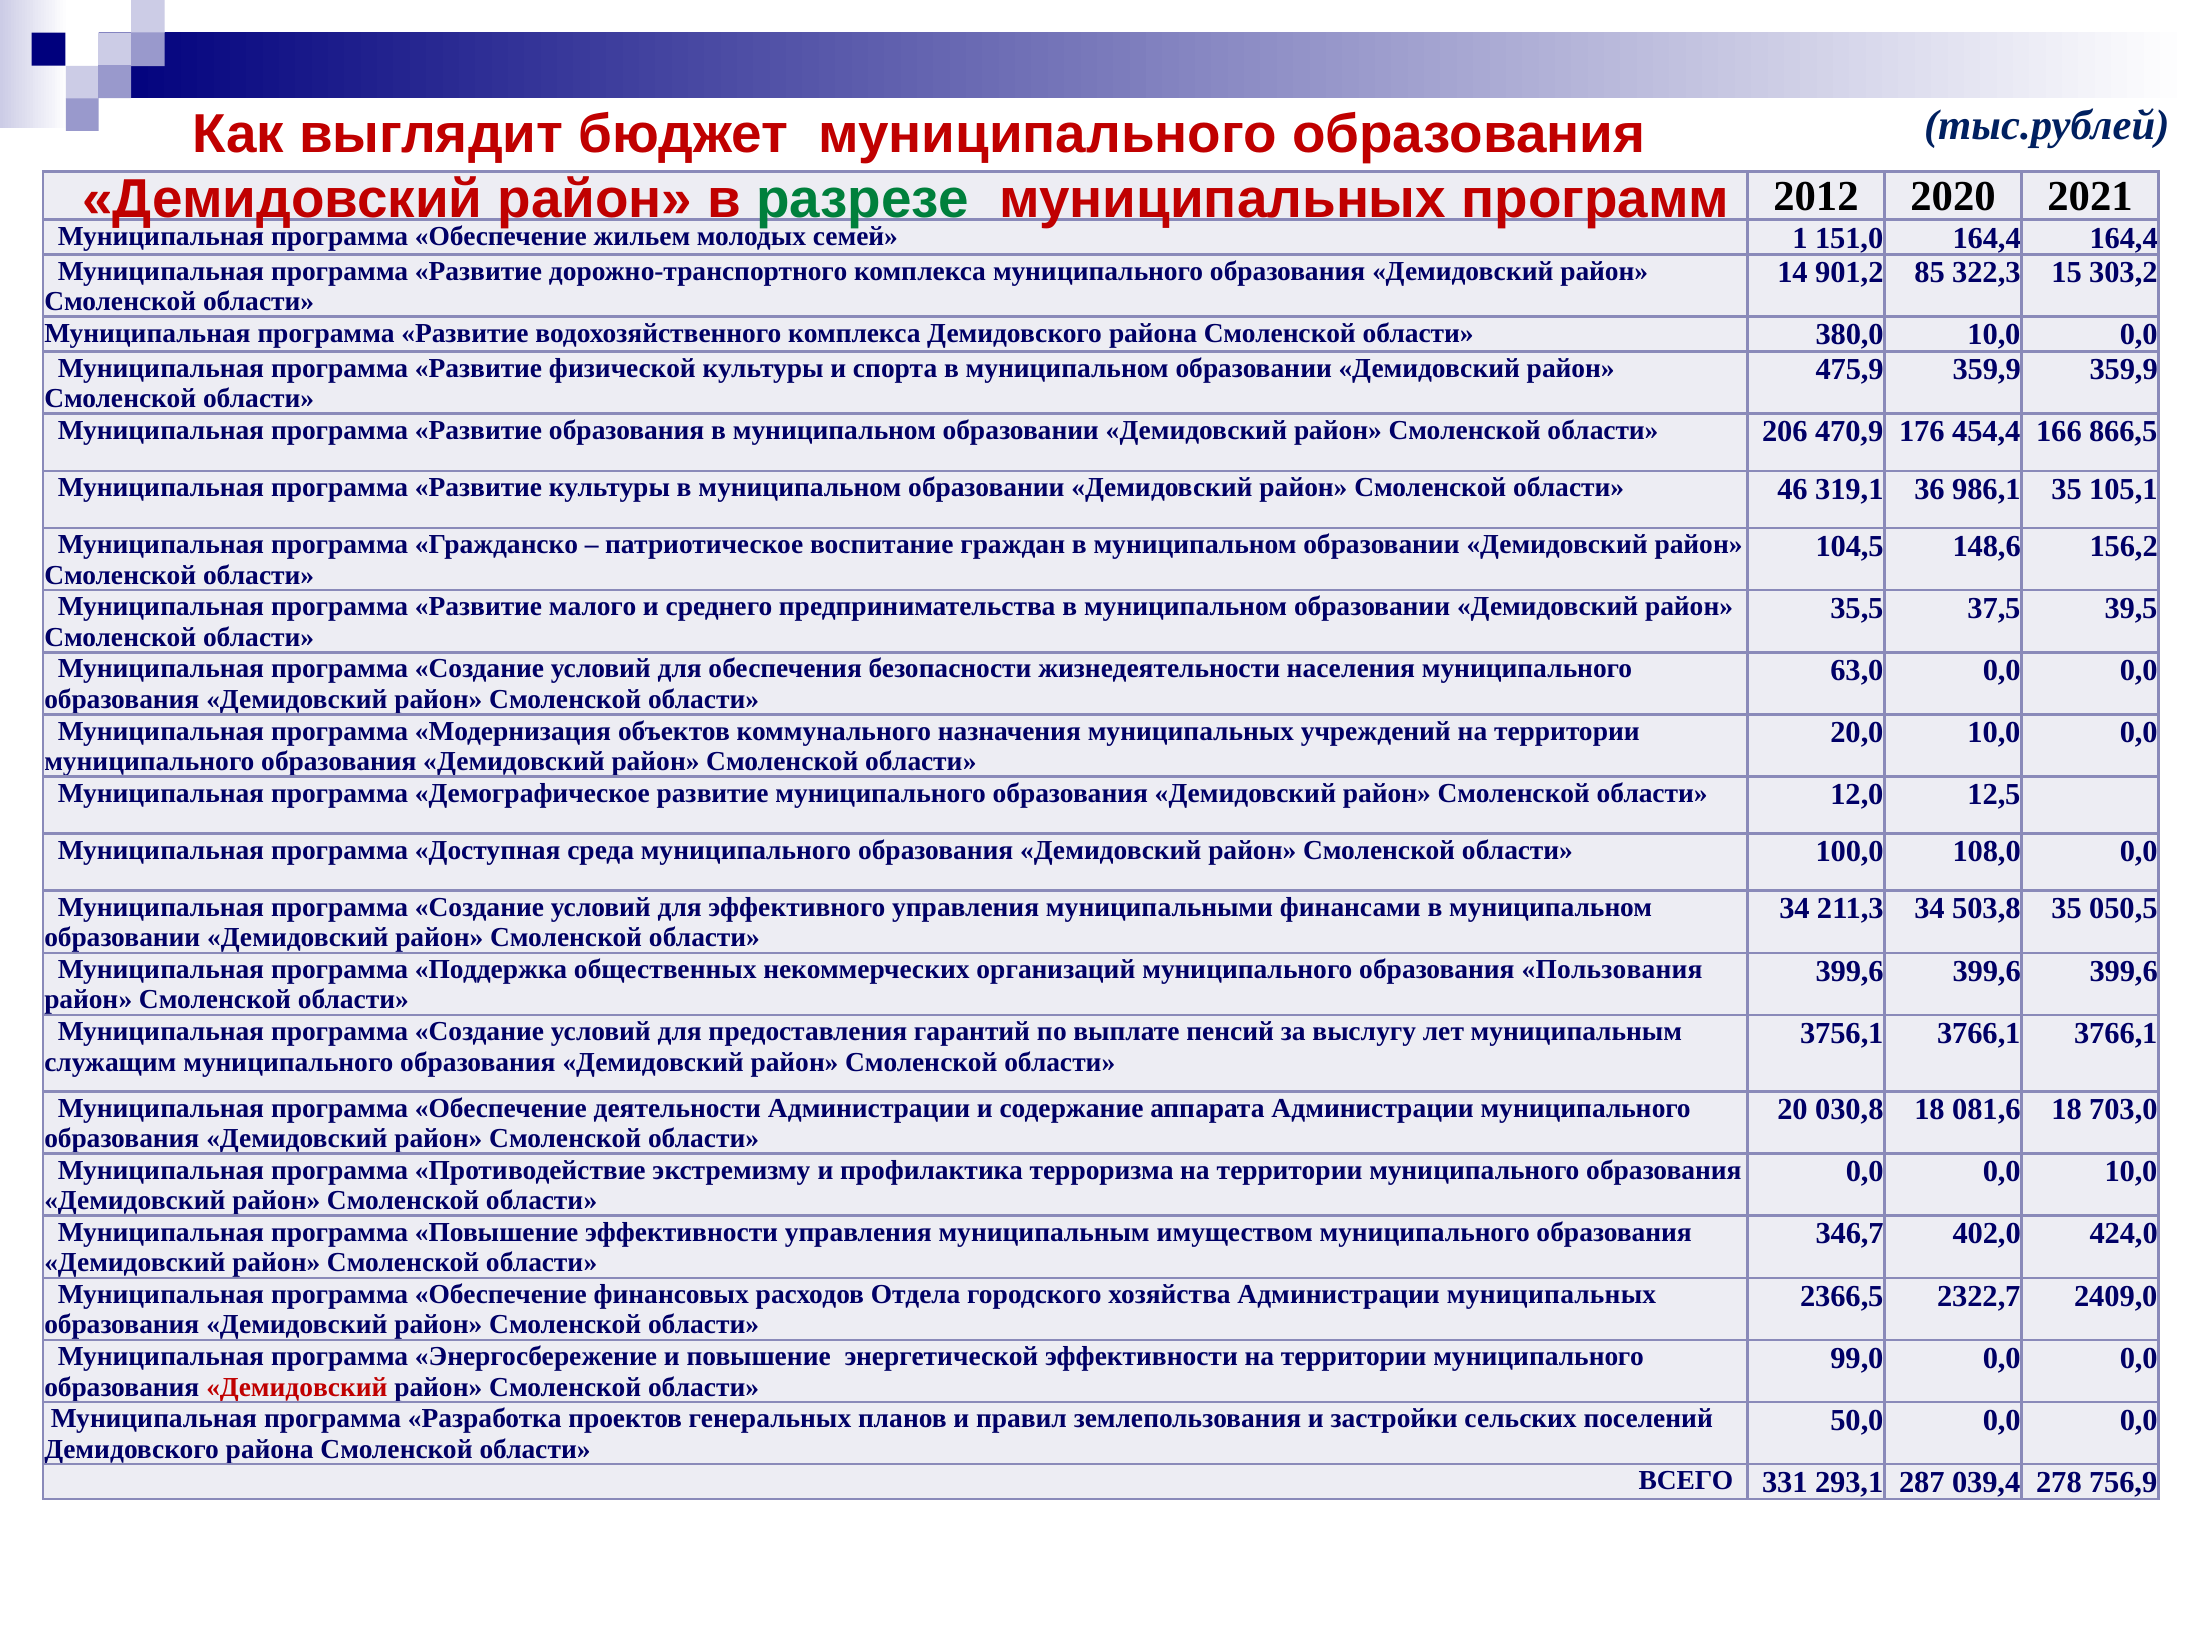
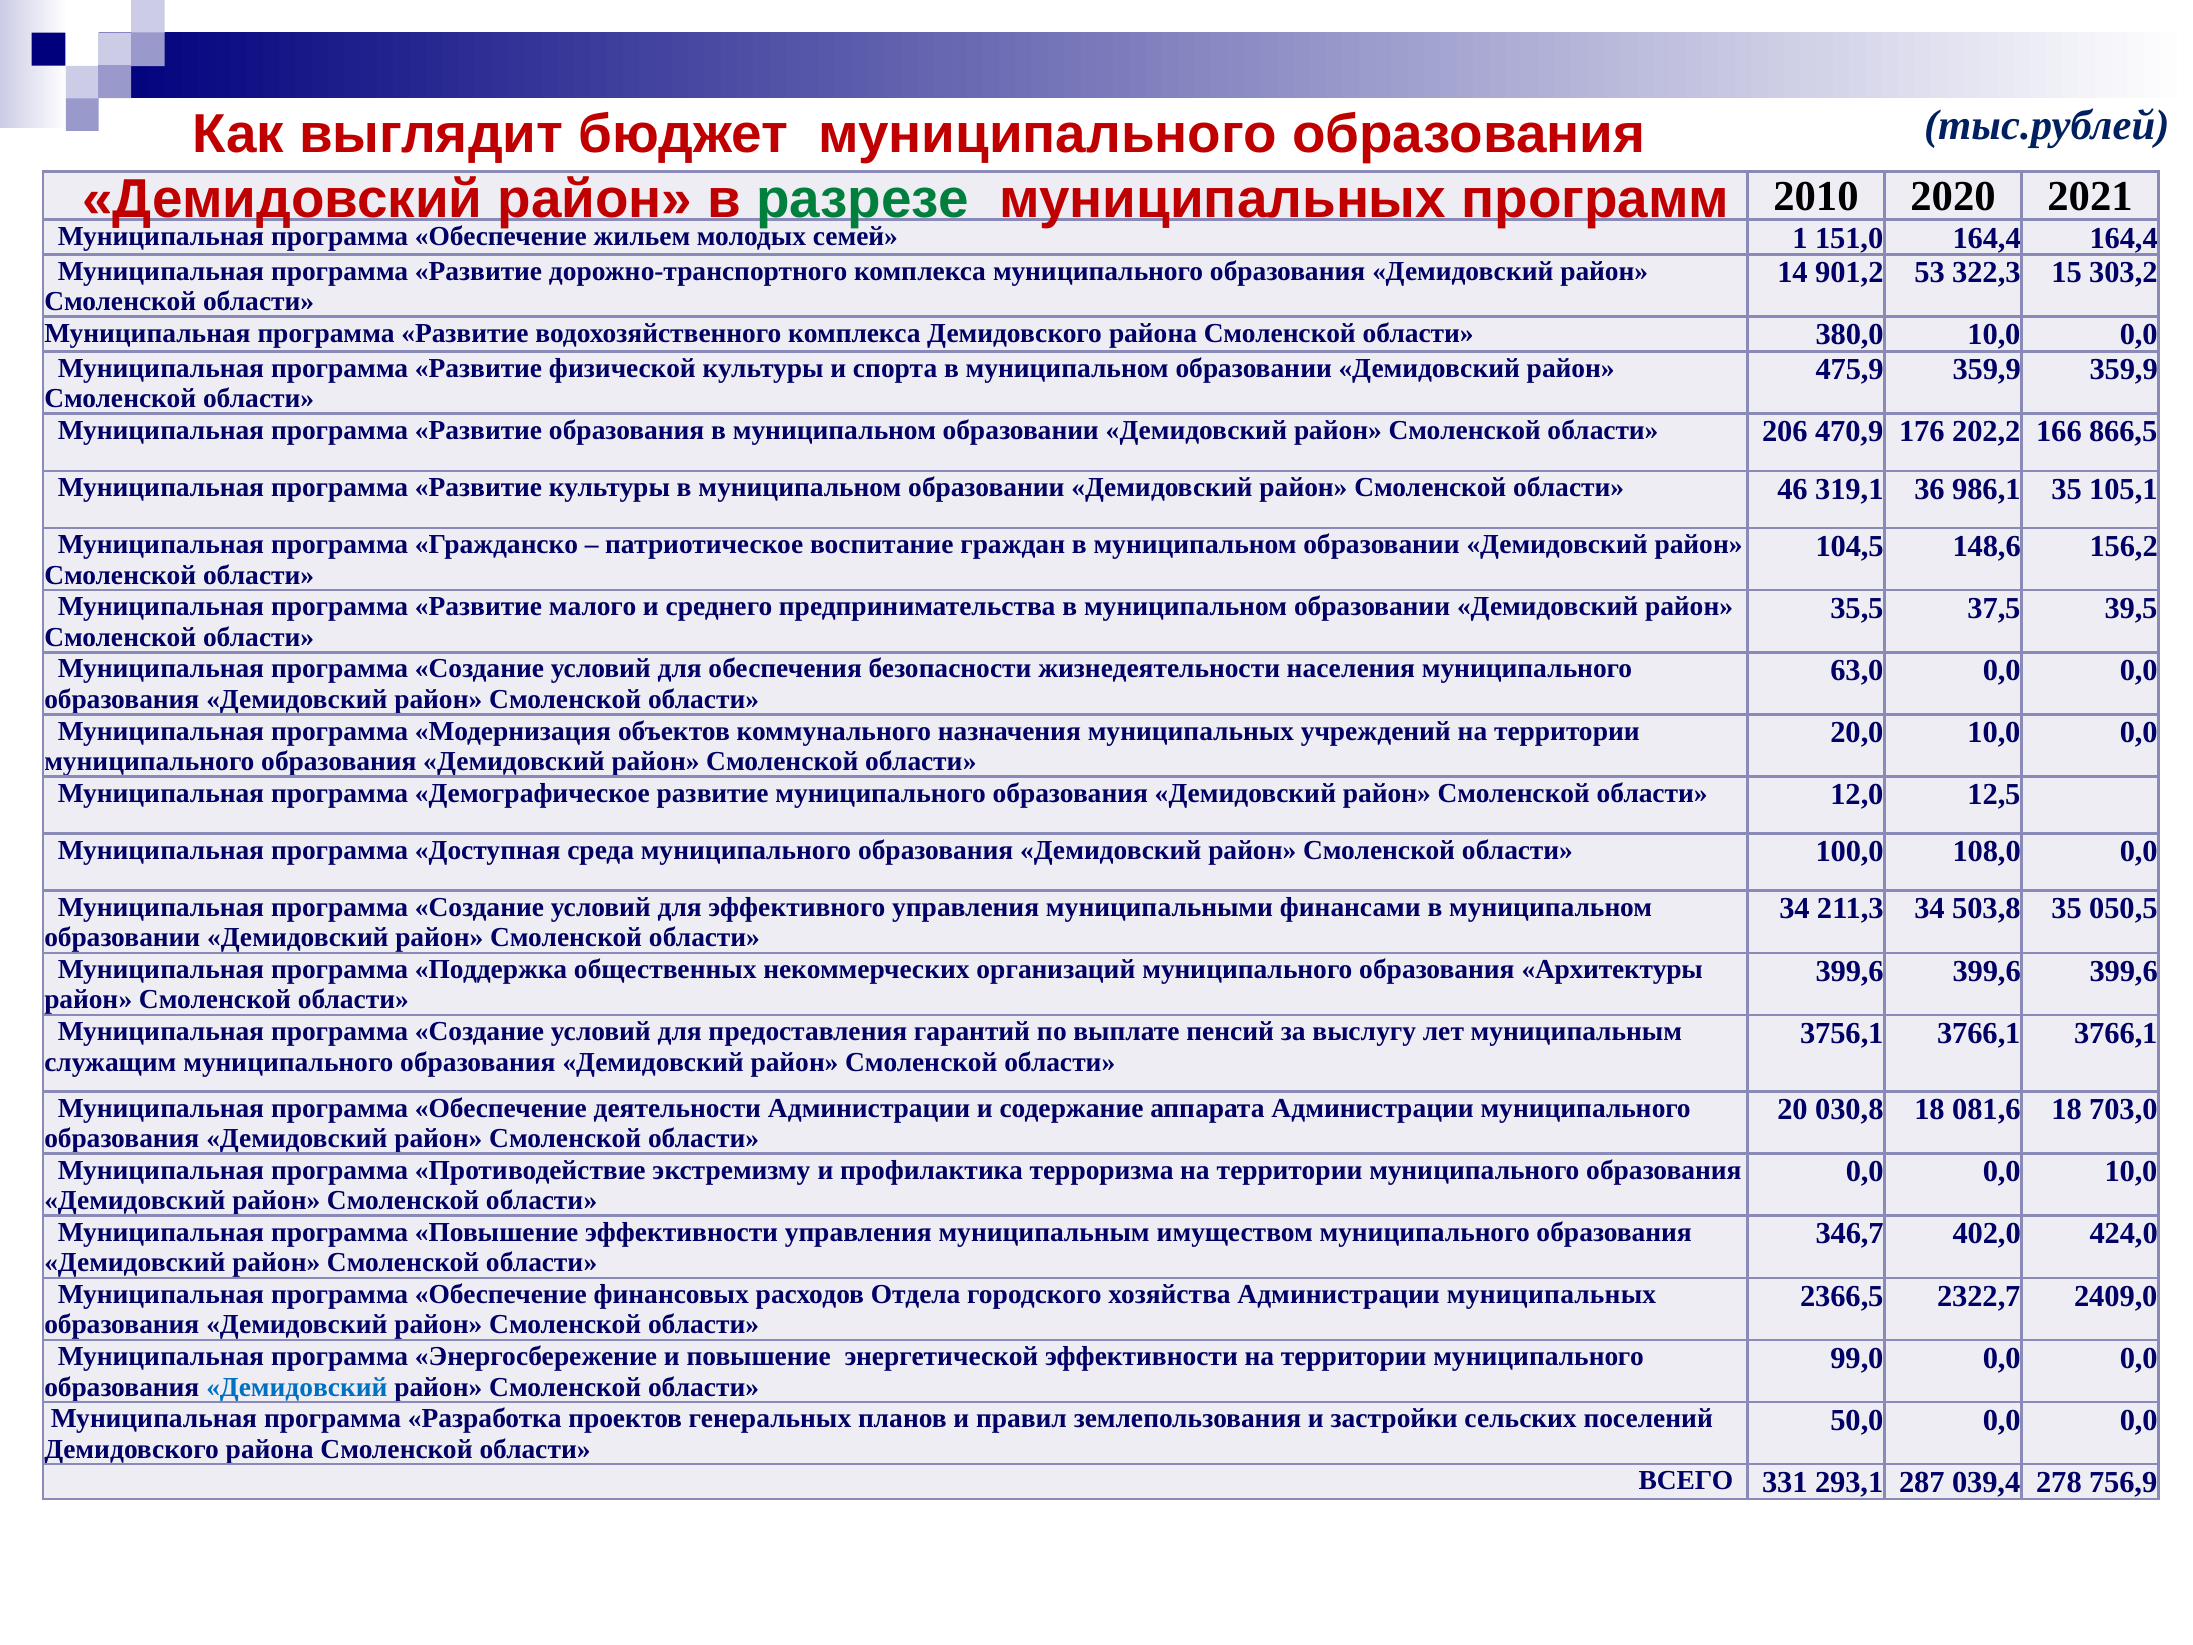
2012: 2012 -> 2010
85: 85 -> 53
454,4: 454,4 -> 202,2
Пользования: Пользования -> Архитектуры
Демидовский at (297, 1387) colour: red -> blue
